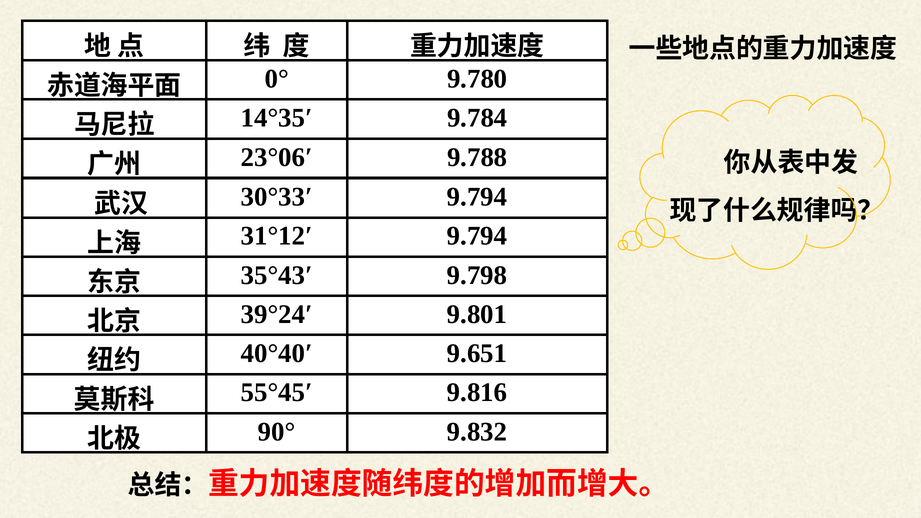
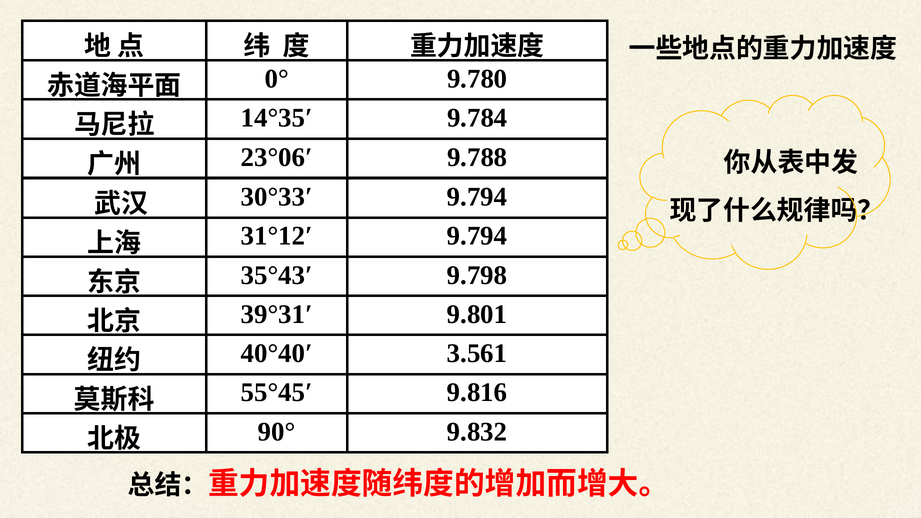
39°24′: 39°24′ -> 39°31′
9.651: 9.651 -> 3.561
